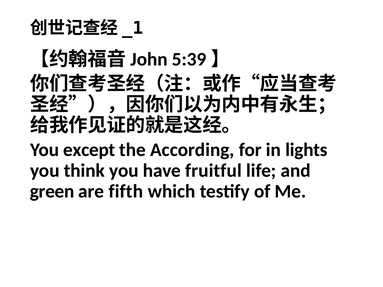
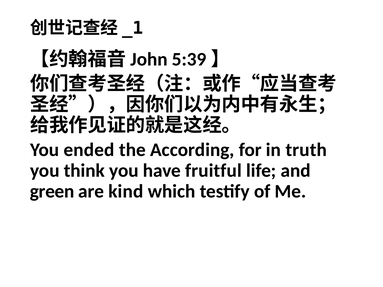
except: except -> ended
lights: lights -> truth
fifth: fifth -> kind
